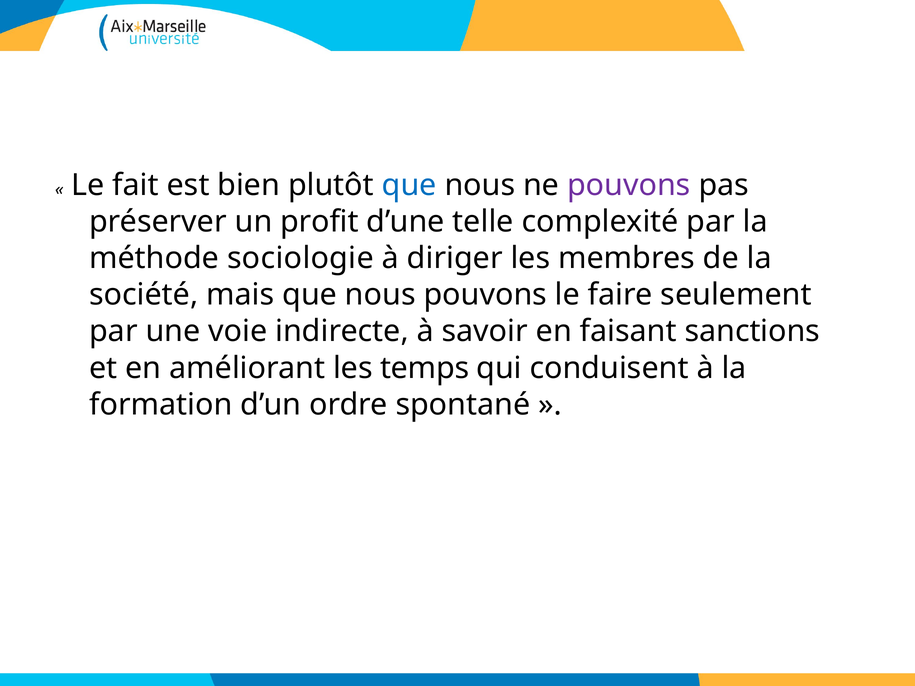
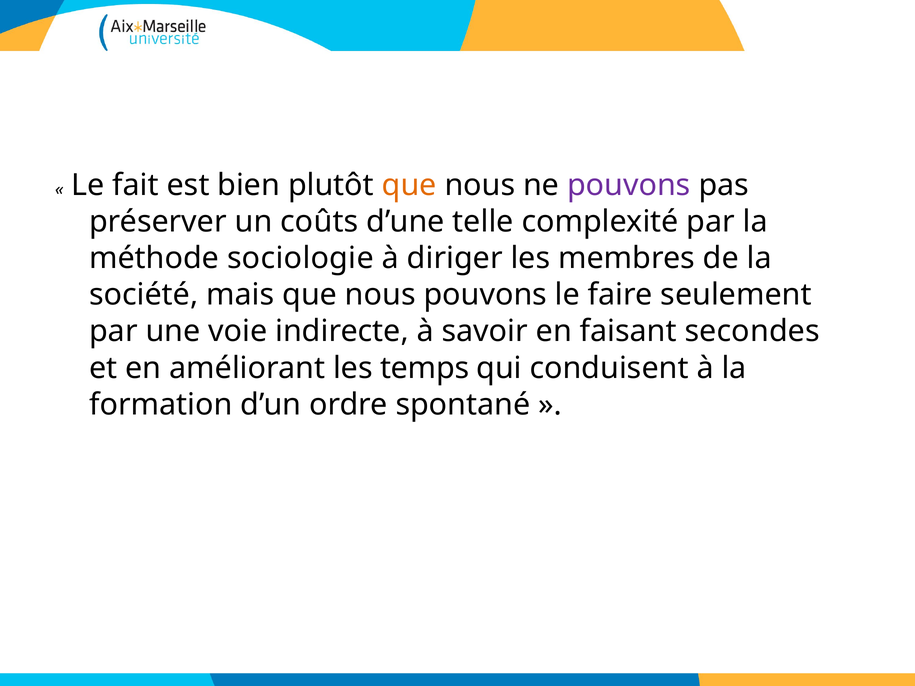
que at (409, 185) colour: blue -> orange
profit: profit -> coûts
sanctions: sanctions -> secondes
